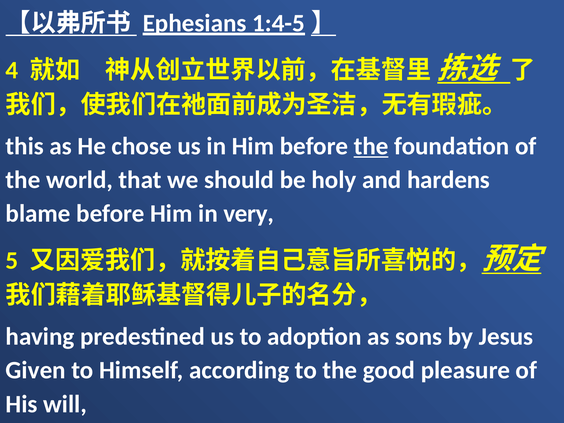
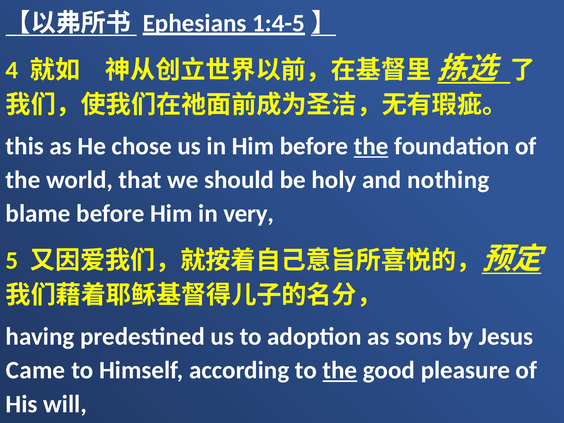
hardens: hardens -> nothing
Given: Given -> Came
the at (340, 370) underline: none -> present
